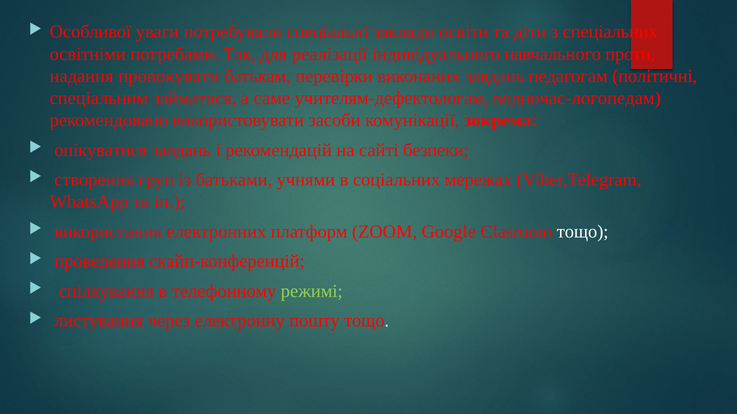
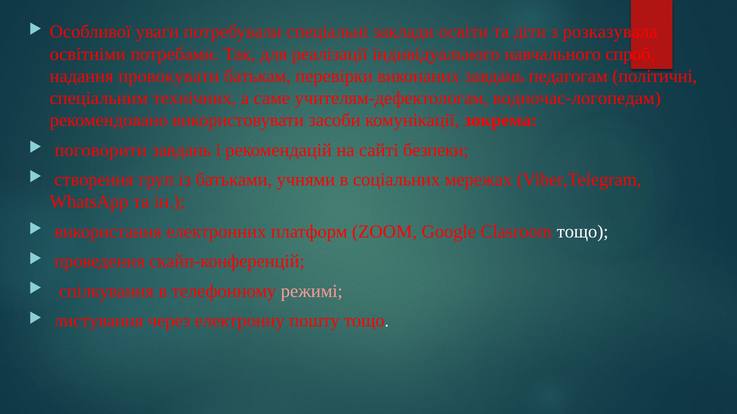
спеціальних: спеціальних -> розказувала
проти: проти -> спроб
займатися: займатися -> технічних
опікуватися: опікуватися -> поговорити
режимі colour: light green -> pink
